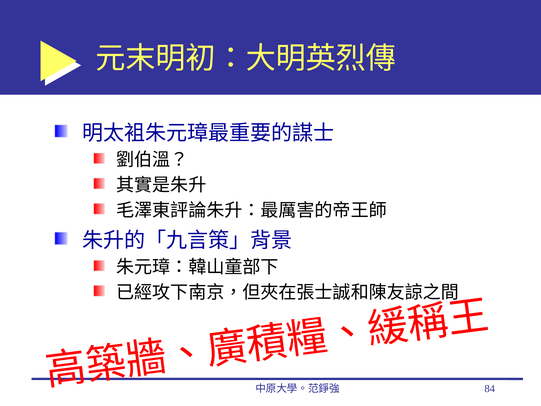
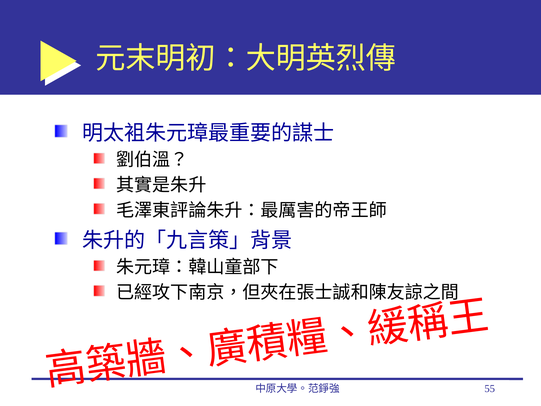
84: 84 -> 55
